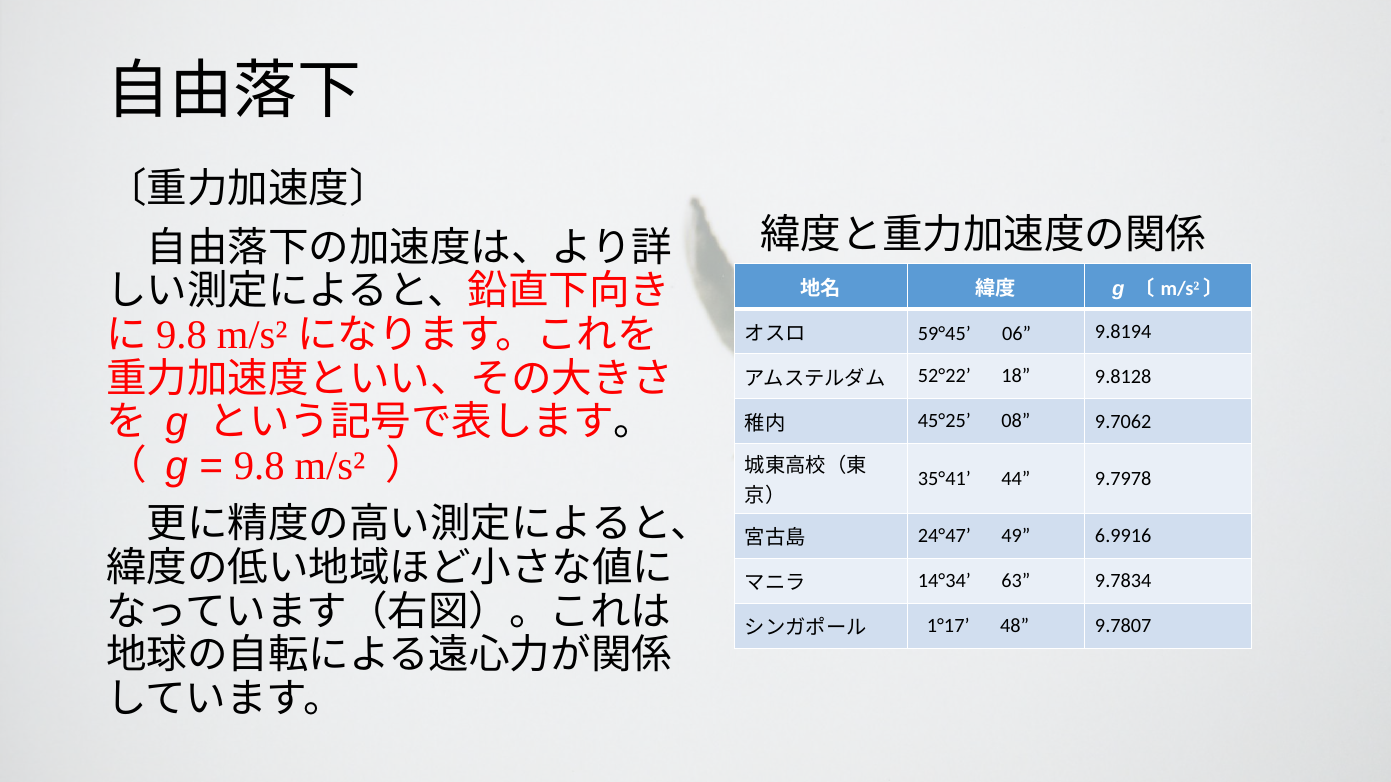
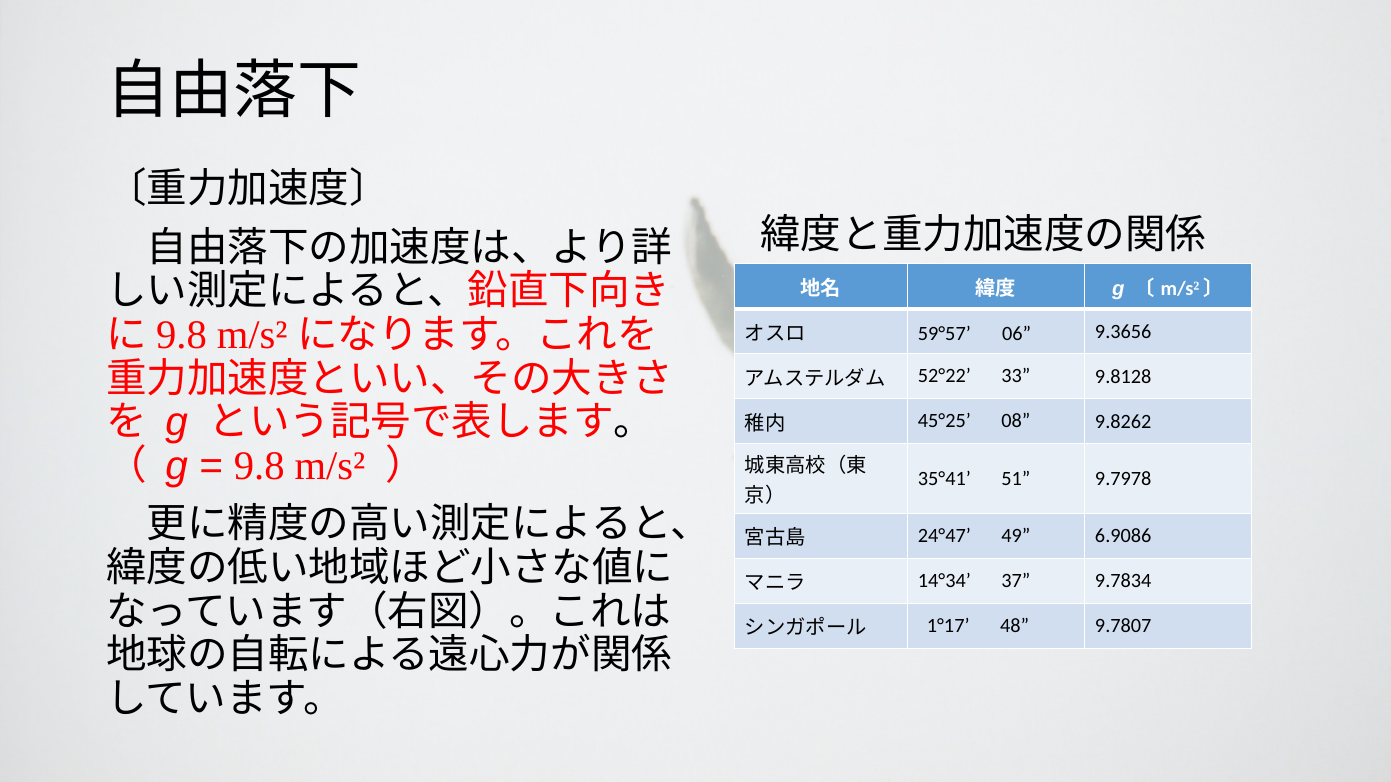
59°45: 59°45 -> 59°57
9.8194: 9.8194 -> 9.3656
18: 18 -> 33
9.7062: 9.7062 -> 9.8262
44: 44 -> 51
6.9916: 6.9916 -> 6.9086
63: 63 -> 37
